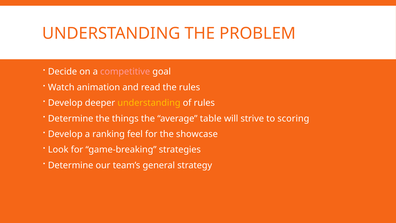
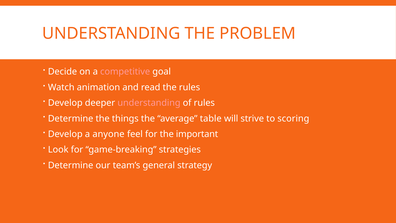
understanding at (149, 103) colour: yellow -> pink
ranking: ranking -> anyone
showcase: showcase -> important
